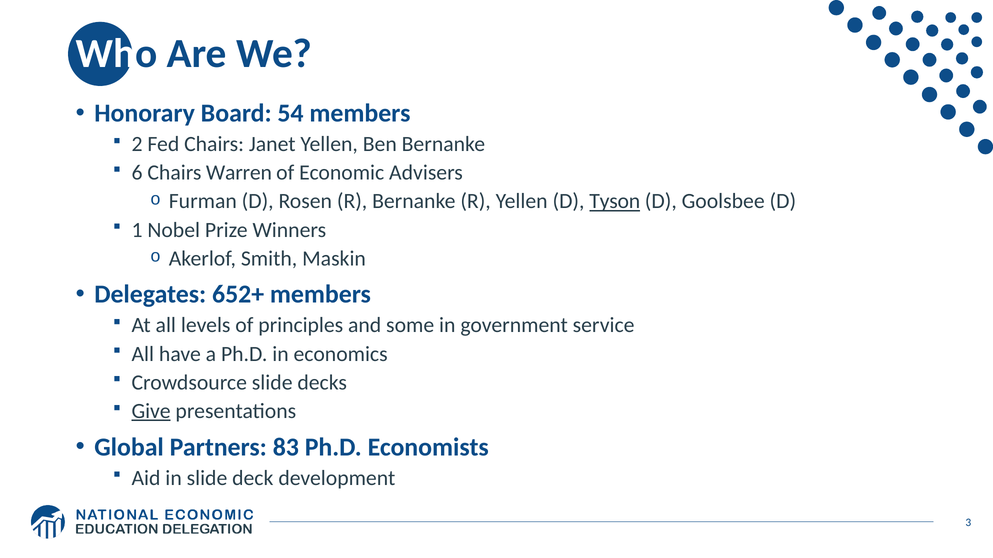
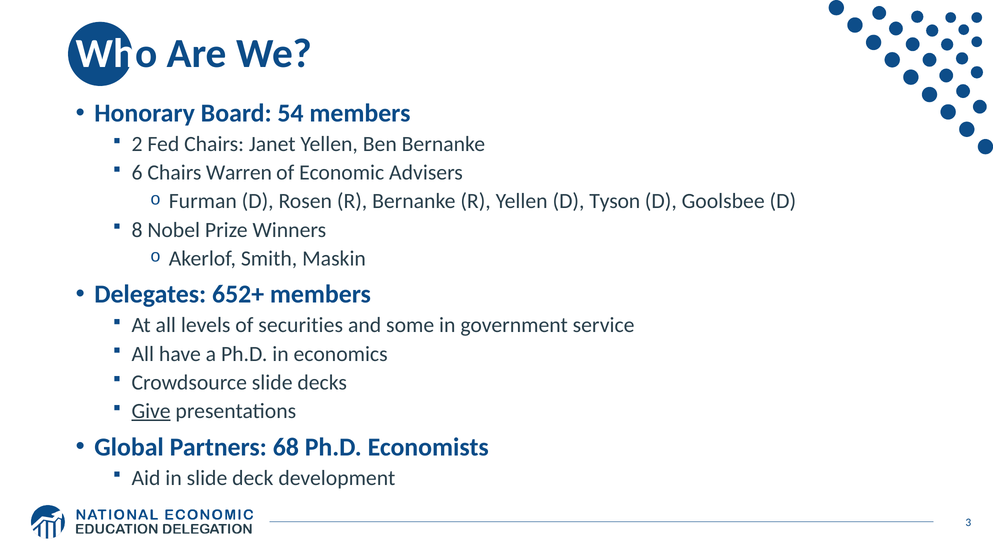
Tyson underline: present -> none
1: 1 -> 8
principles: principles -> securities
83: 83 -> 68
